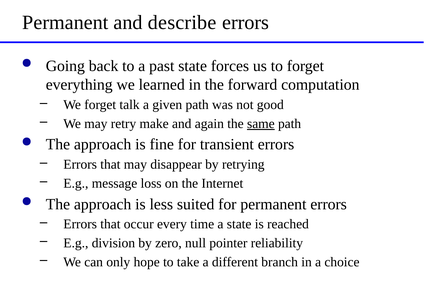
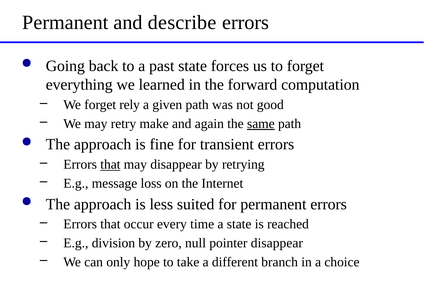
talk: talk -> rely
that at (110, 164) underline: none -> present
pointer reliability: reliability -> disappear
